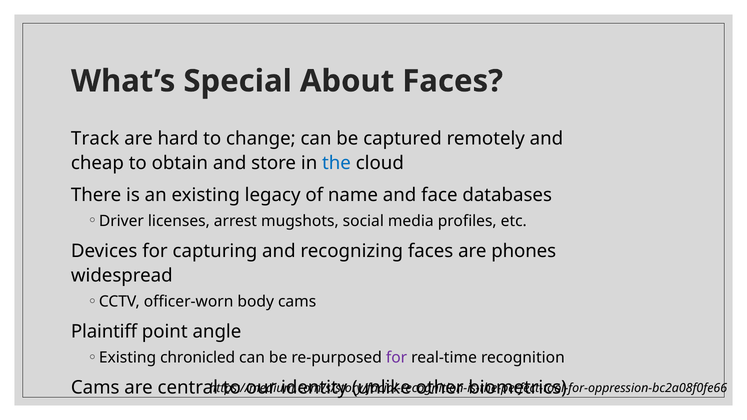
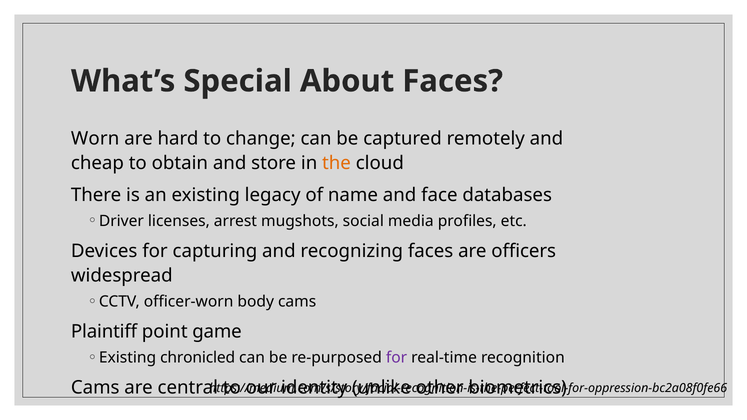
Track: Track -> Worn
the colour: blue -> orange
phones: phones -> officers
angle: angle -> game
